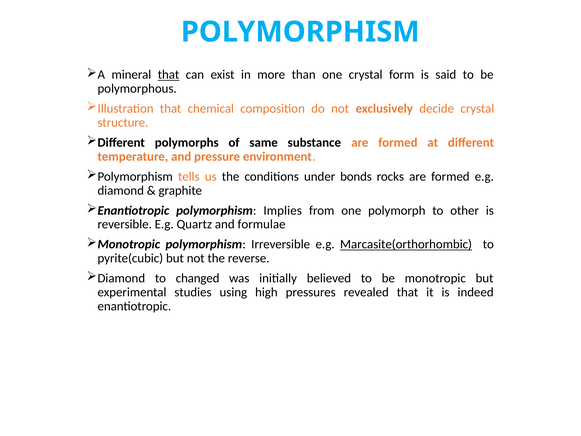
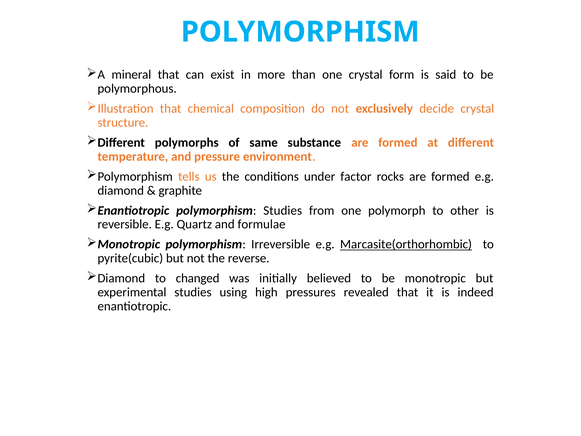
that at (169, 75) underline: present -> none
bonds: bonds -> factor
polymorphism Implies: Implies -> Studies
